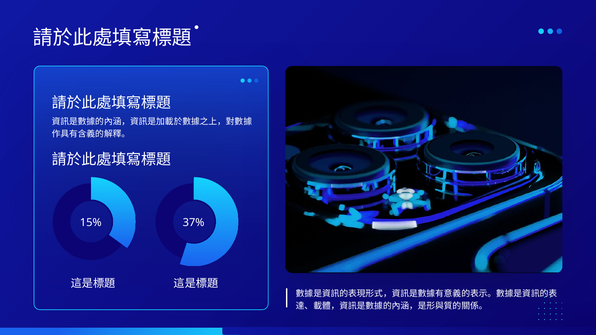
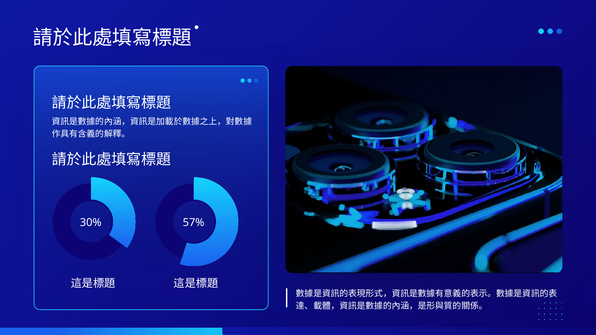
15%: 15% -> 30%
37%: 37% -> 57%
